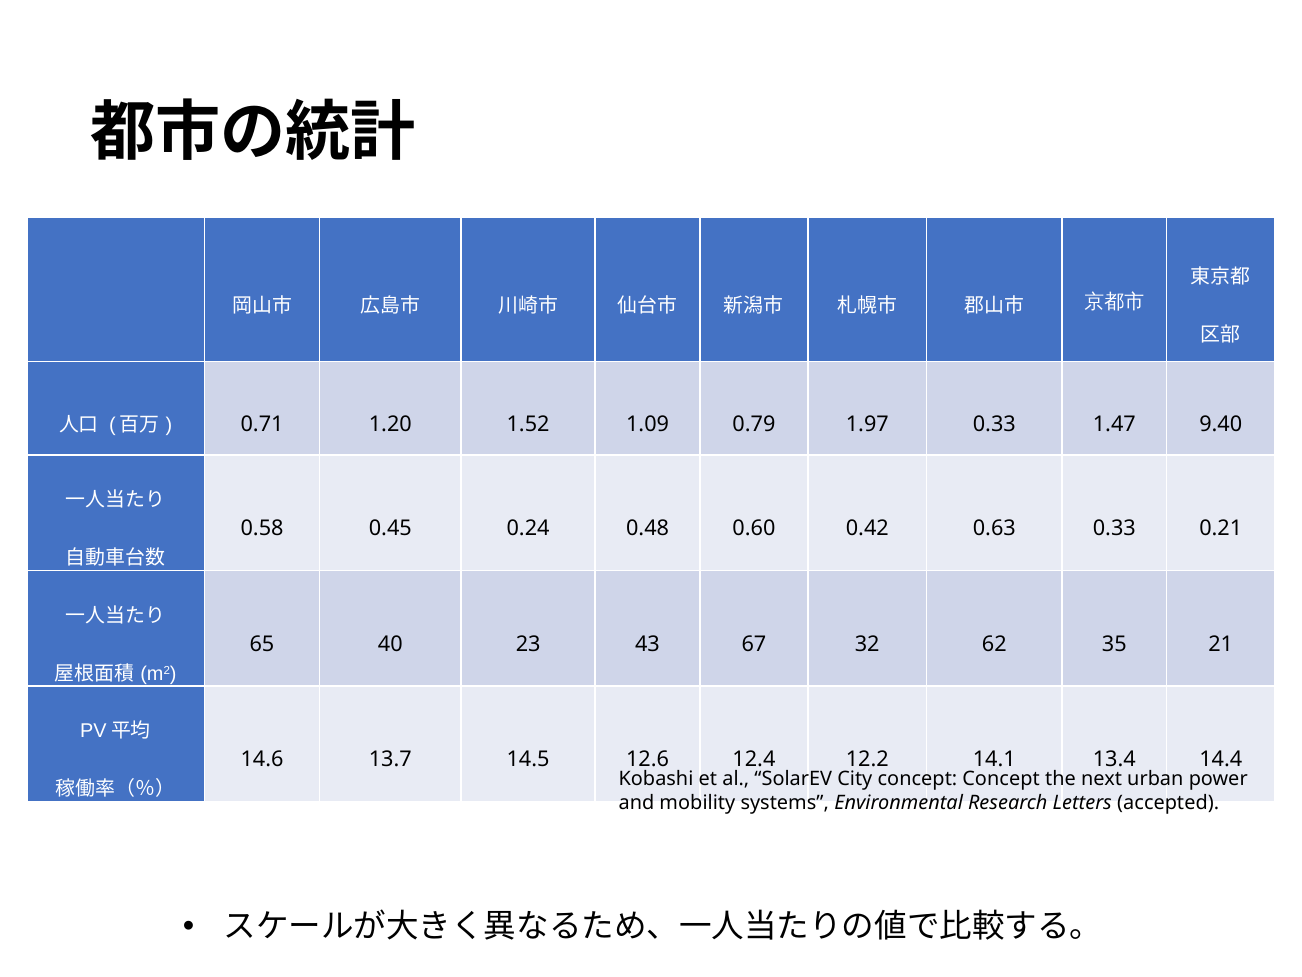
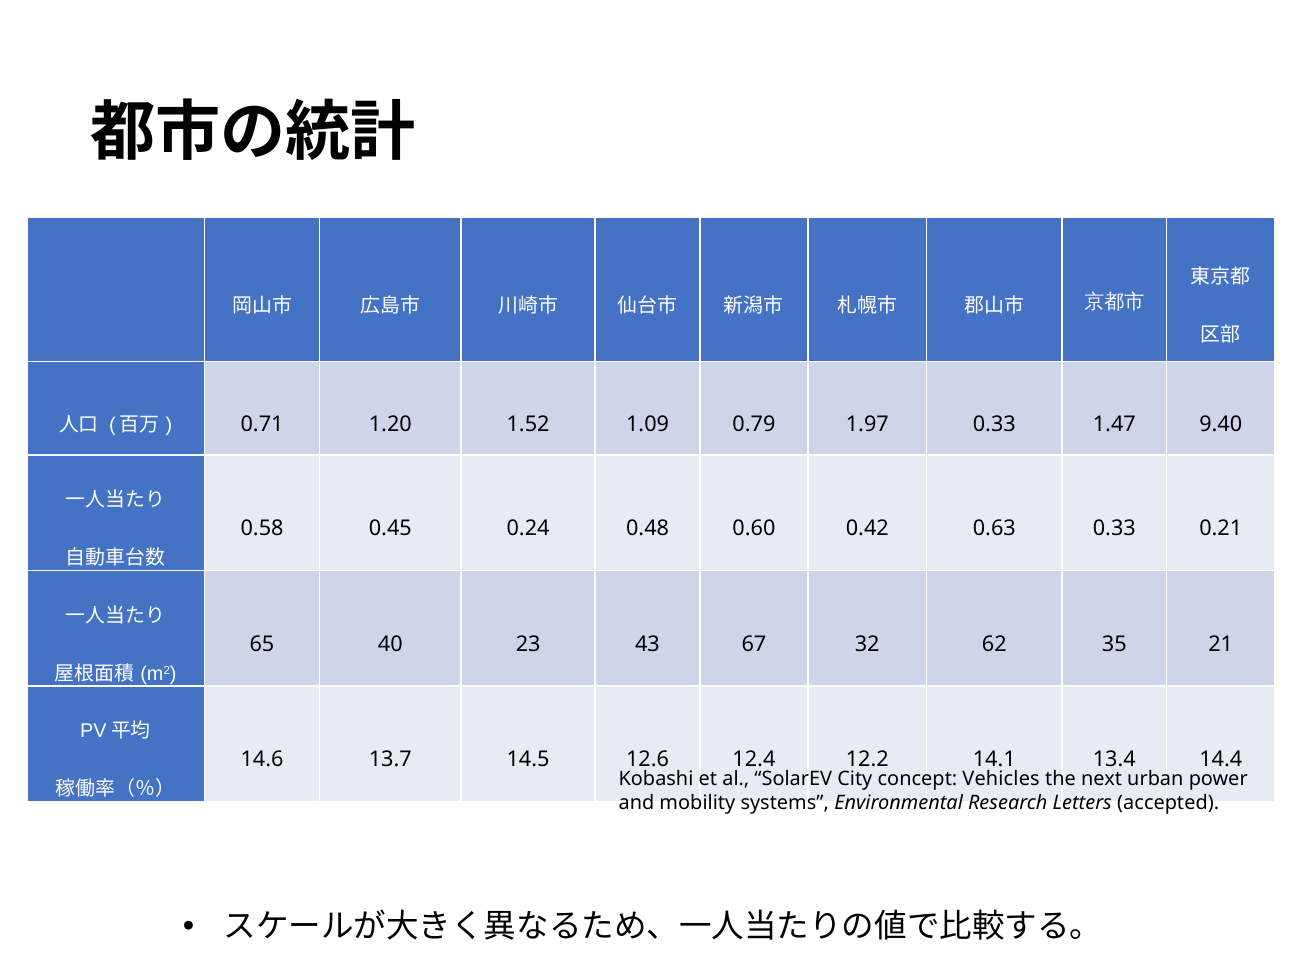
concept Concept: Concept -> Vehicles
